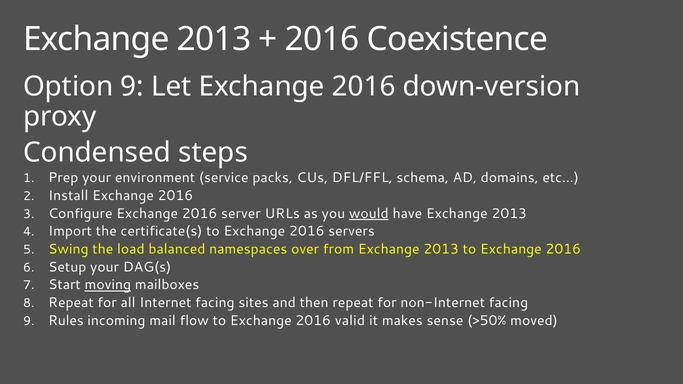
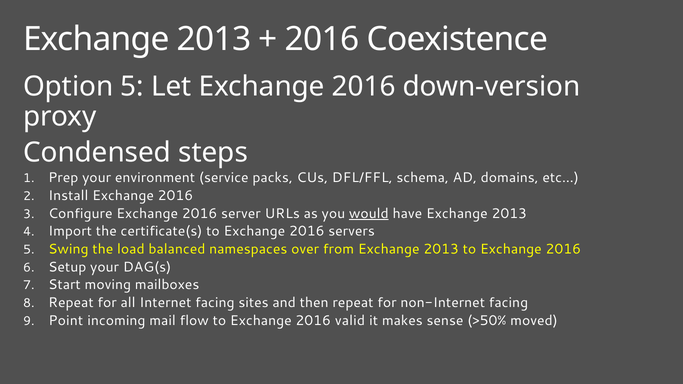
Option 9: 9 -> 5
moving underline: present -> none
Rules: Rules -> Point
